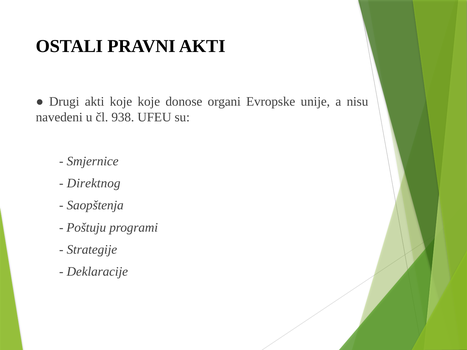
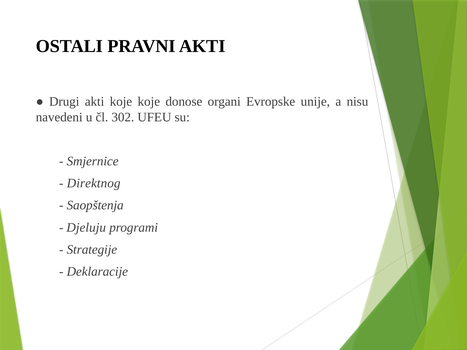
938: 938 -> 302
Poštuju: Poštuju -> Djeluju
